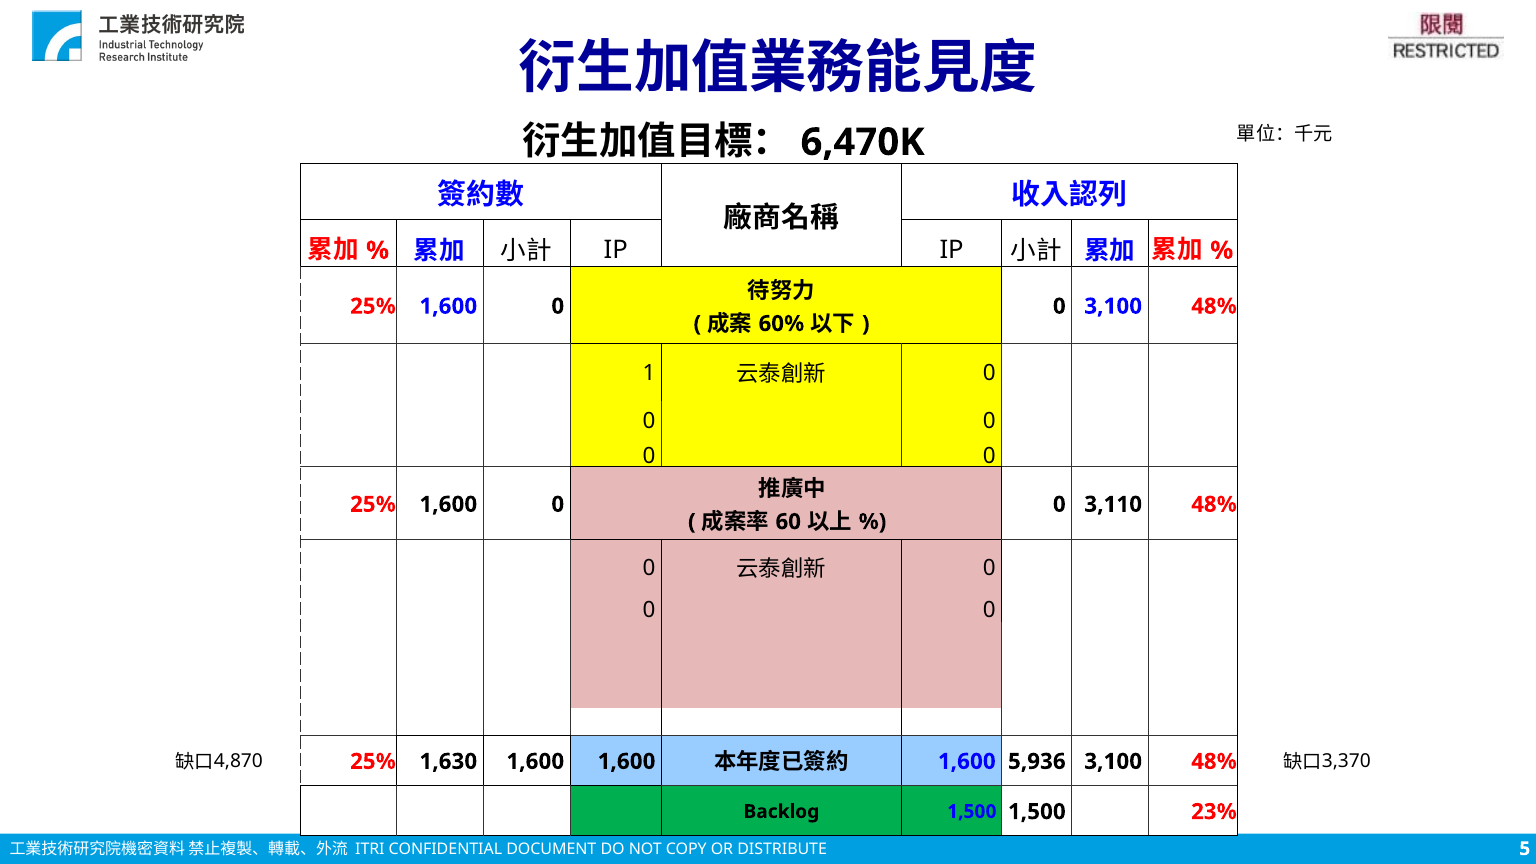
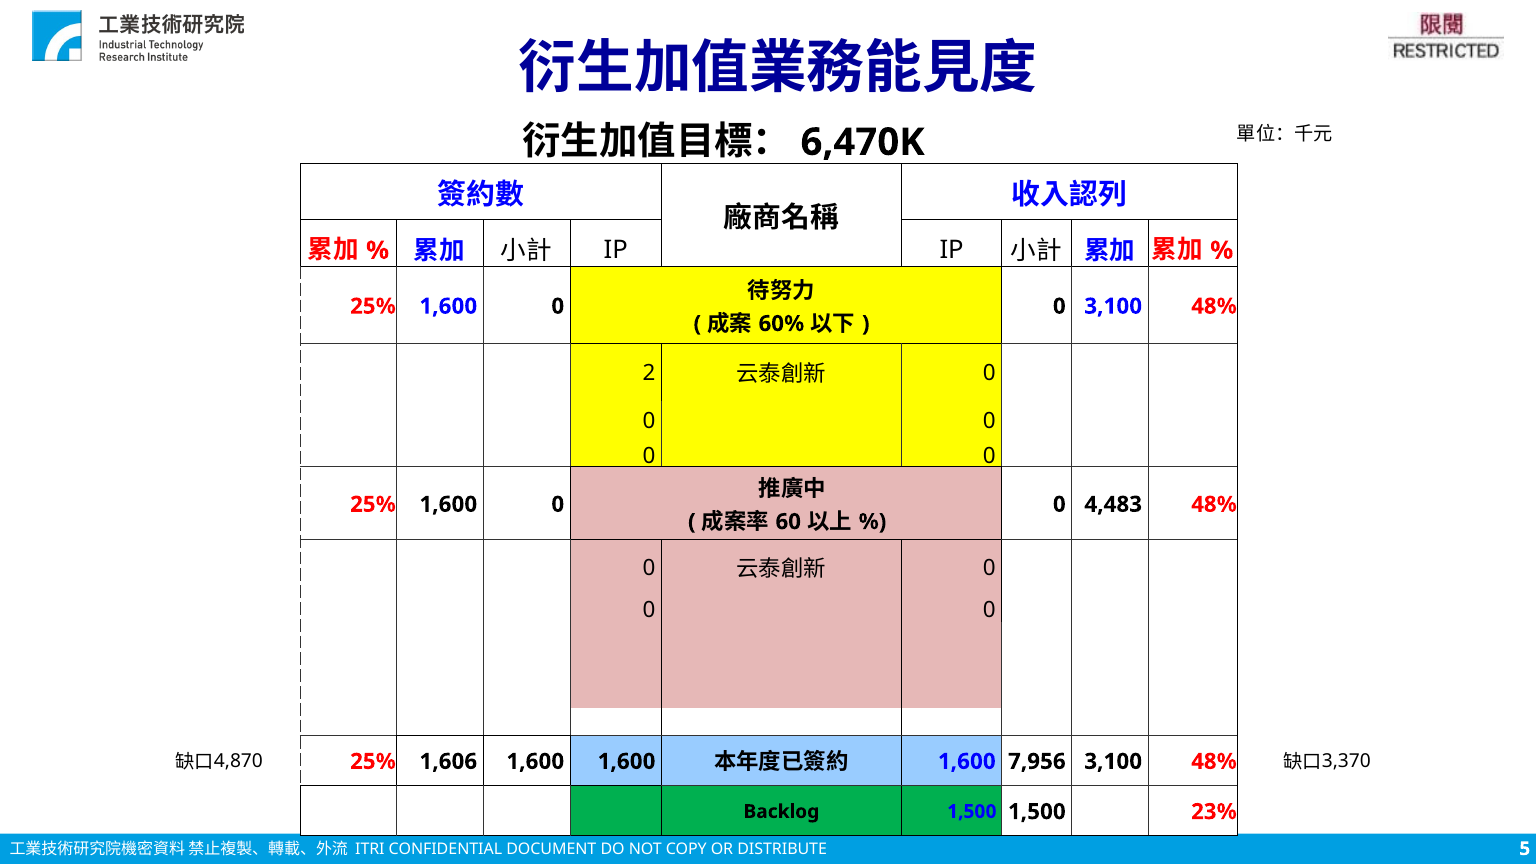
1: 1 -> 2
3,110: 3,110 -> 4,483
1,630: 1,630 -> 1,606
5,936: 5,936 -> 7,956
